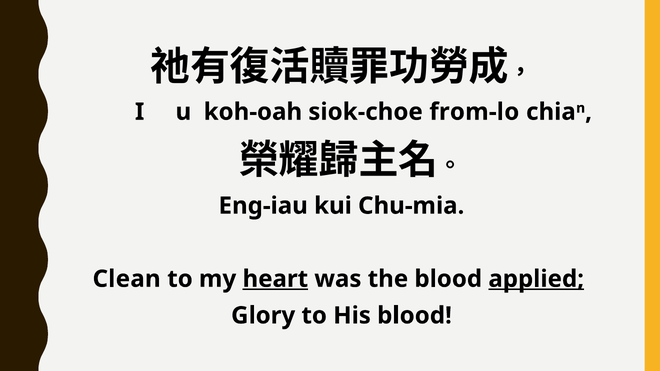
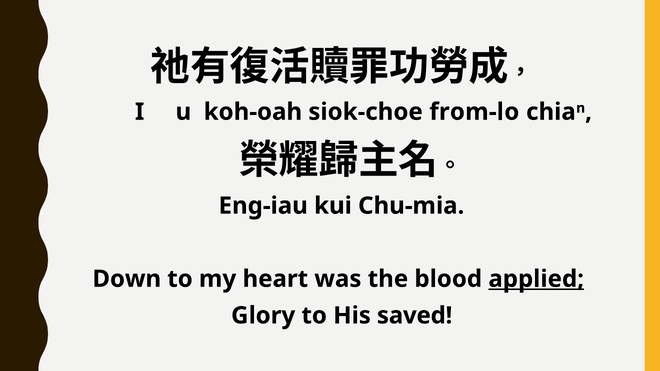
Clean: Clean -> Down
heart underline: present -> none
His blood: blood -> saved
